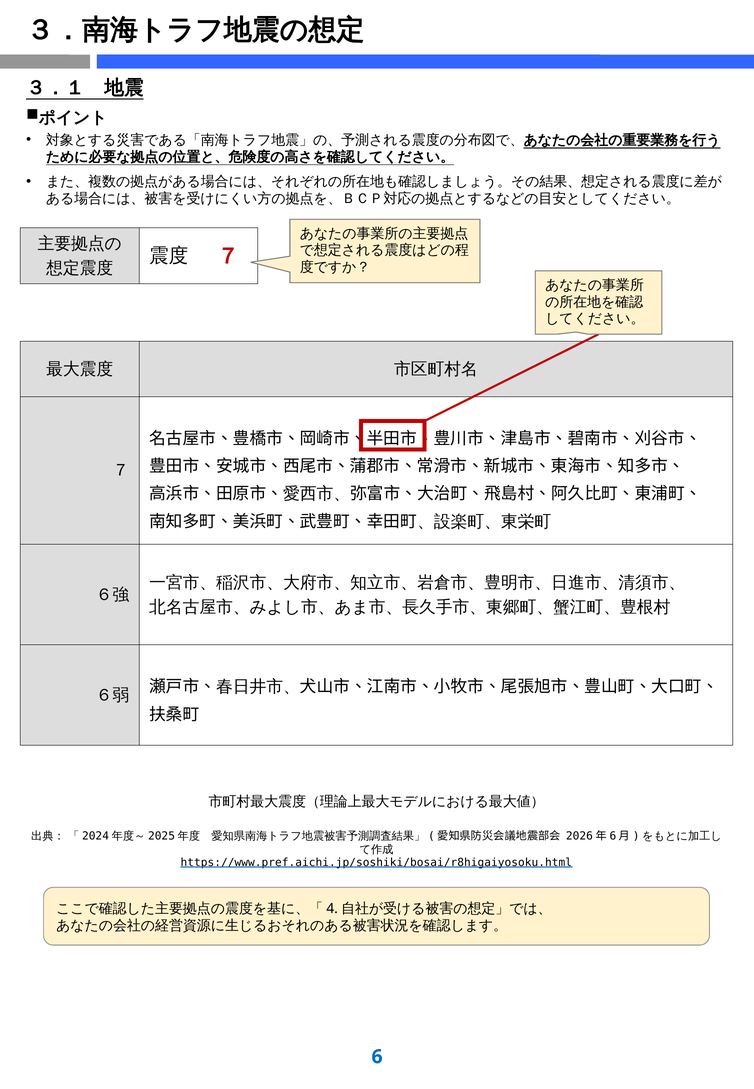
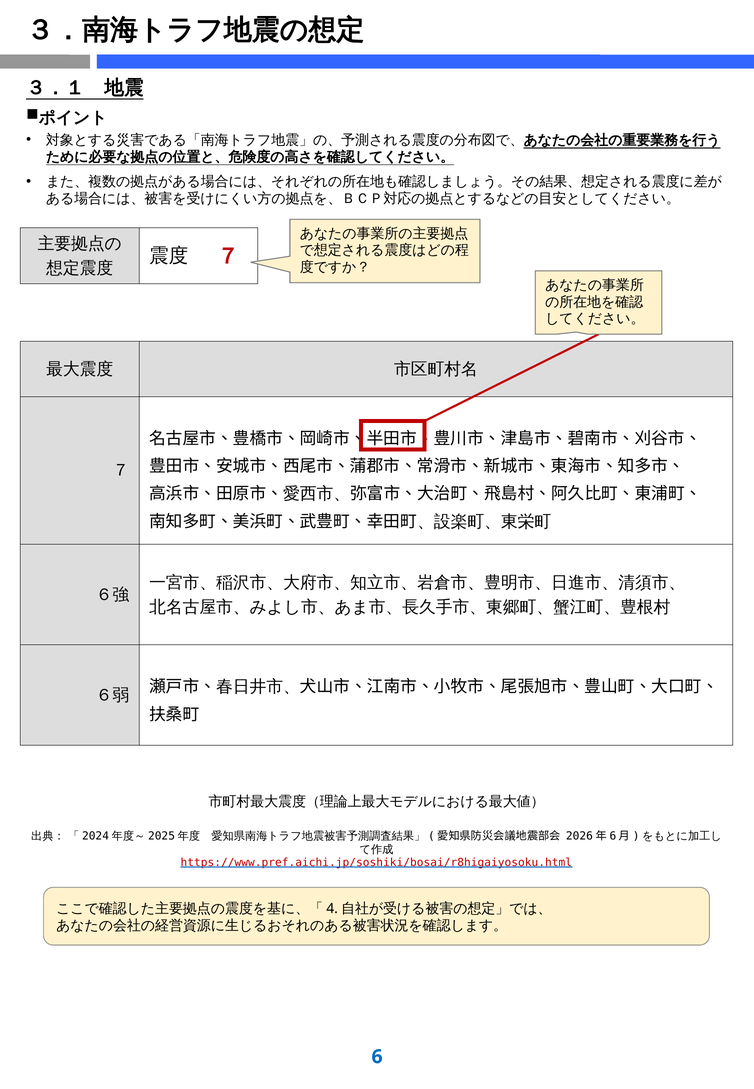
https://www.pref.aichi.jp/soshiki/bosai/r8higaiyosoku.html colour: black -> red
